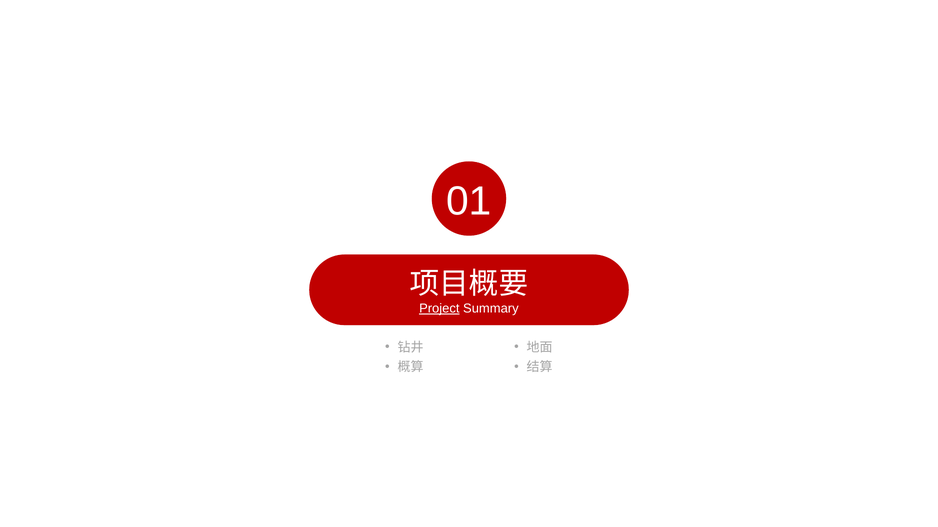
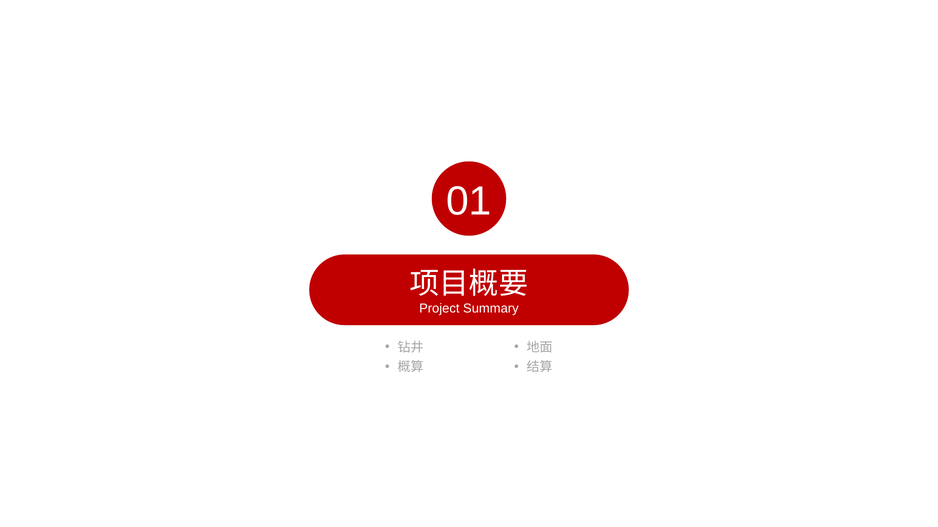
Project underline: present -> none
